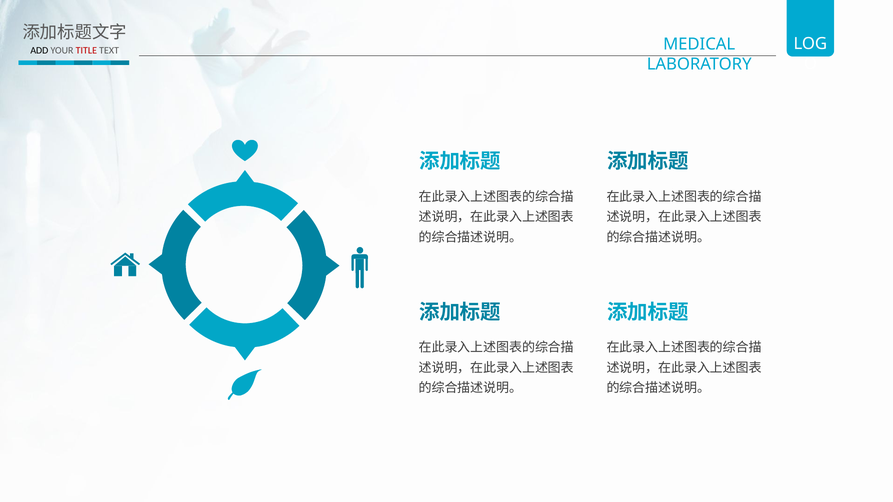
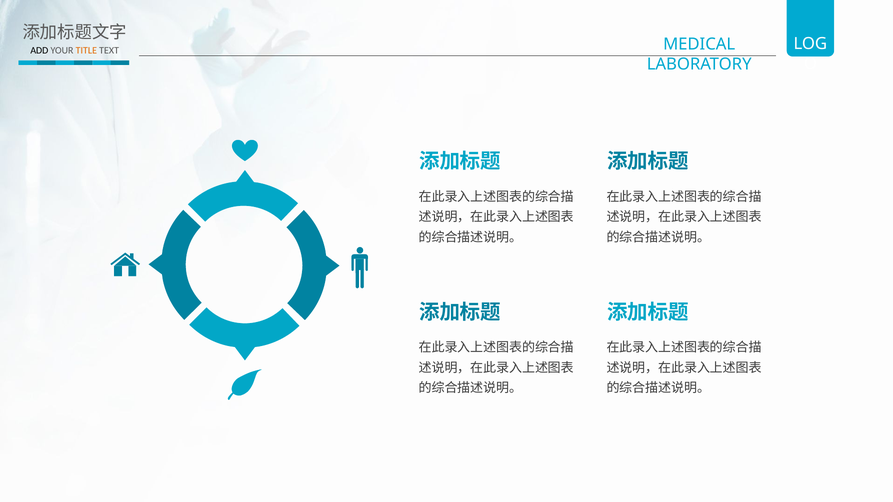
TITLE colour: red -> orange
